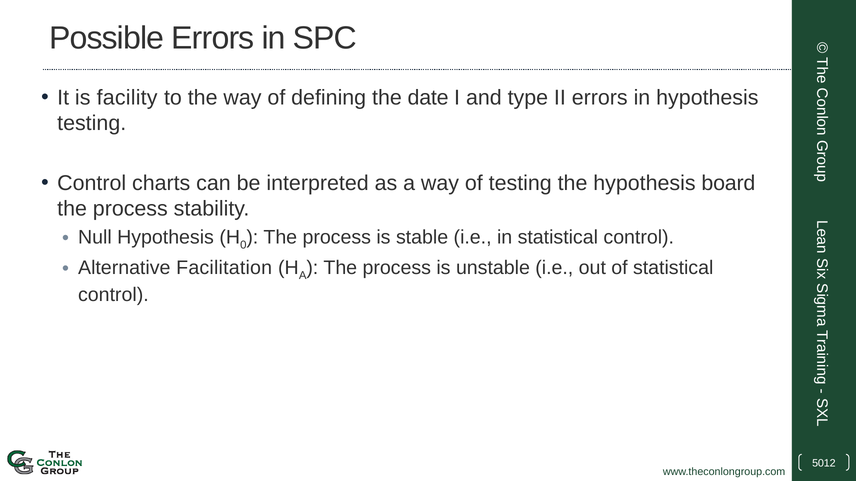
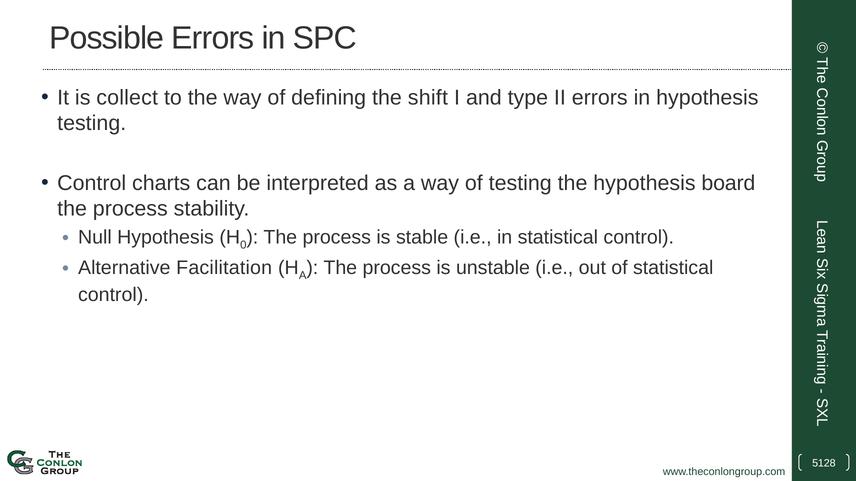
facility: facility -> collect
date: date -> shift
5012: 5012 -> 5128
